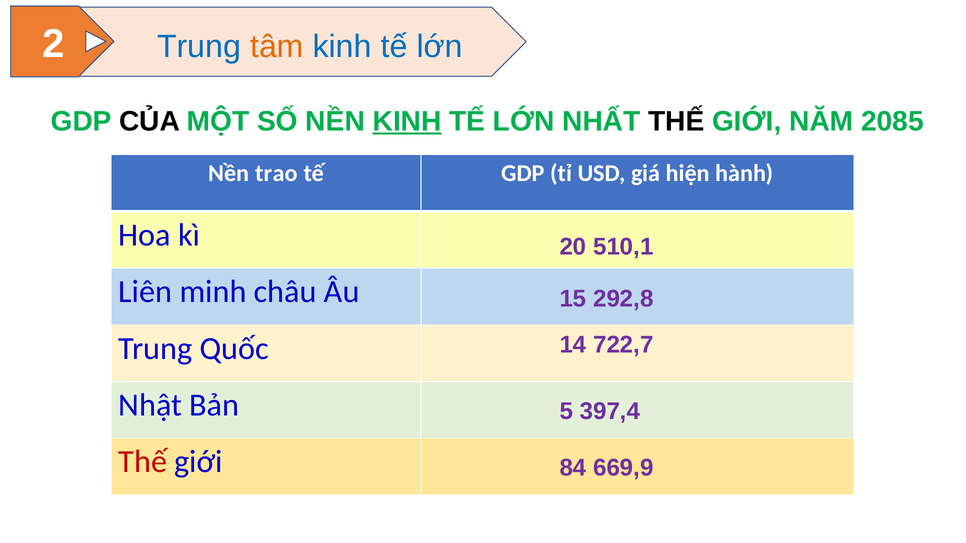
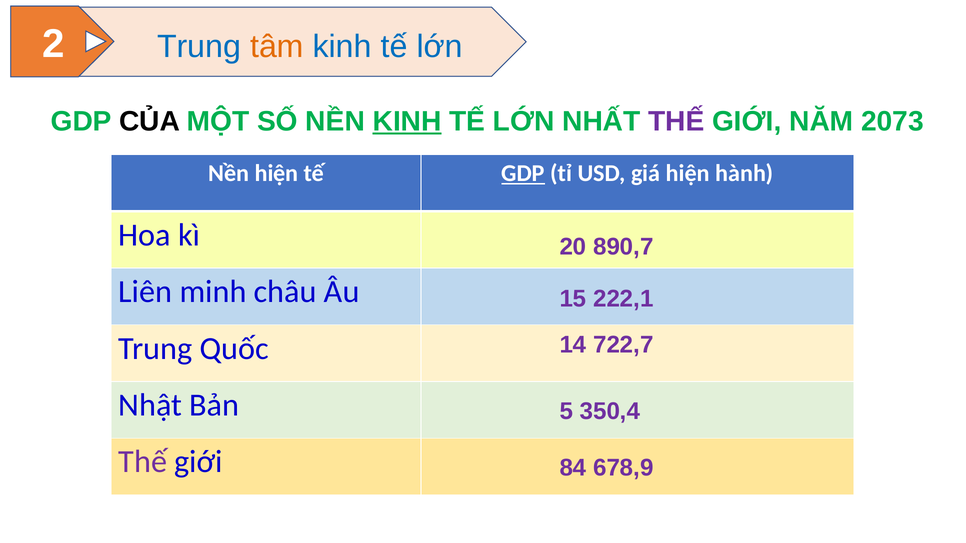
THẾ at (676, 122) colour: black -> purple
2085: 2085 -> 2073
Nền trao: trao -> hiện
GDP at (523, 173) underline: none -> present
510,1: 510,1 -> 890,7
292,8: 292,8 -> 222,1
397,4: 397,4 -> 350,4
Thế at (143, 462) colour: red -> purple
669,9: 669,9 -> 678,9
